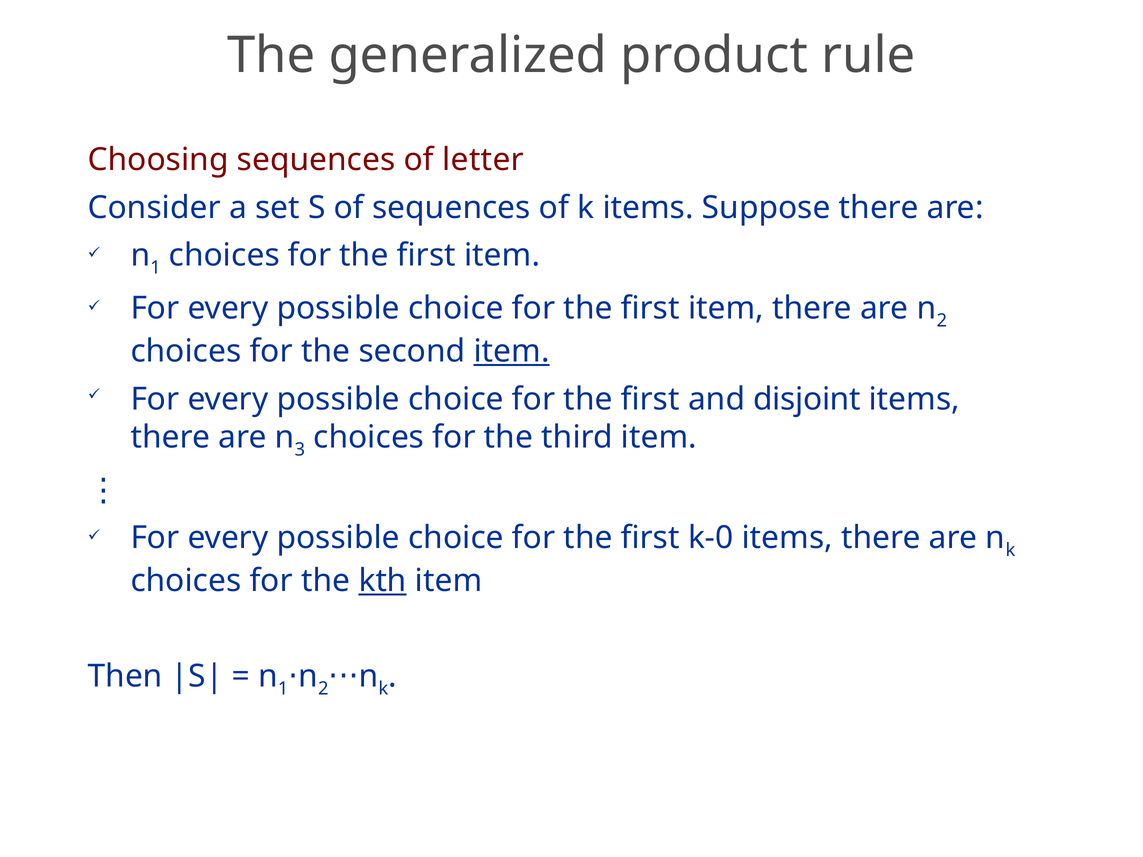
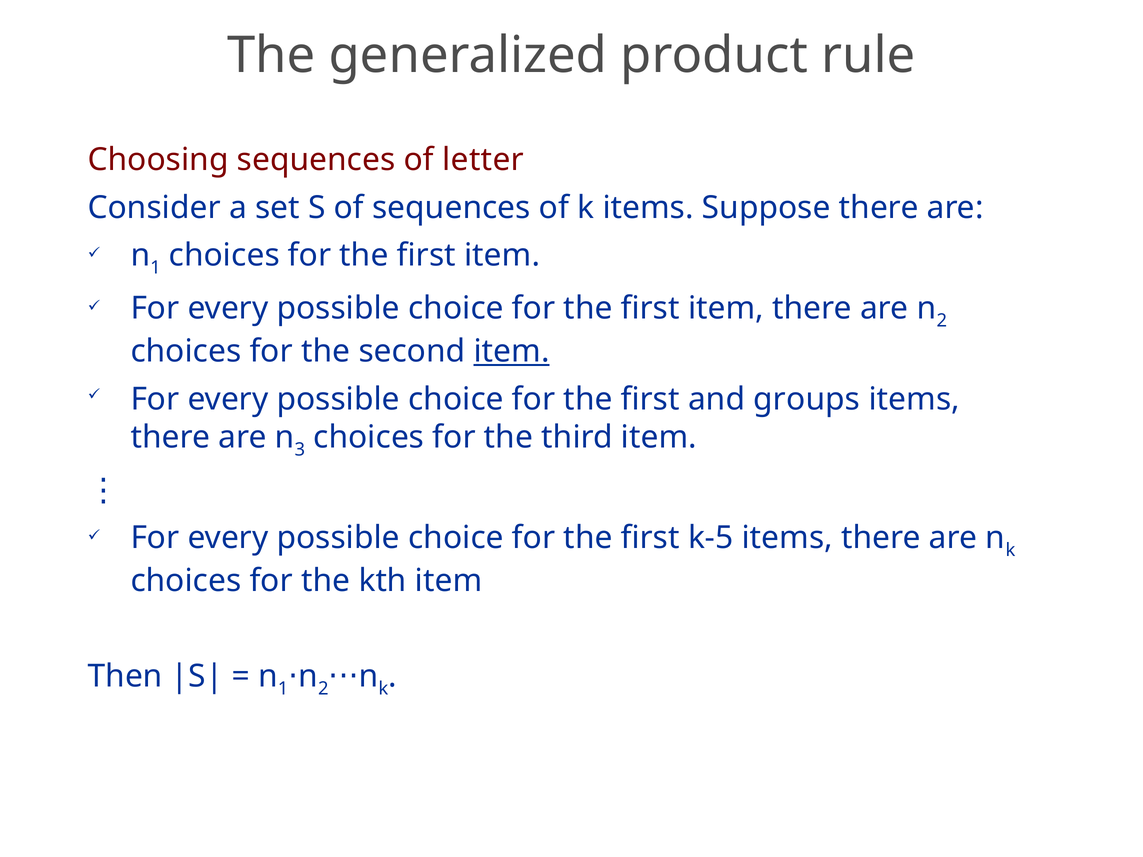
disjoint: disjoint -> groups
k-0: k-0 -> k-5
kth underline: present -> none
